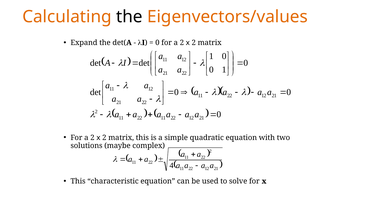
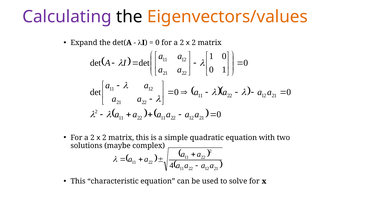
Calculating colour: orange -> purple
